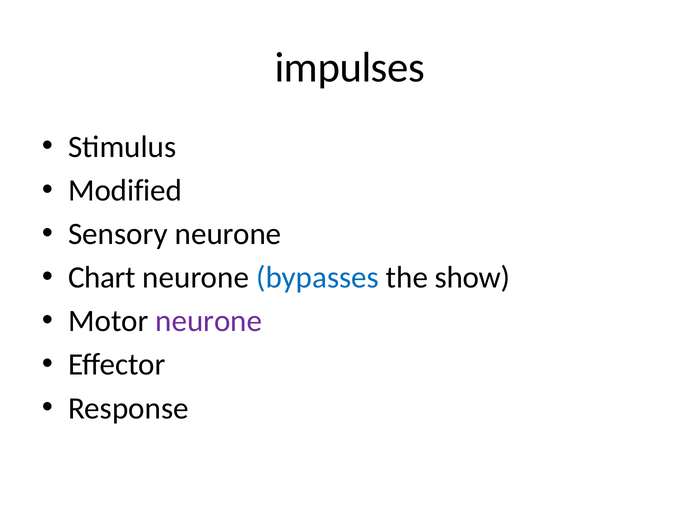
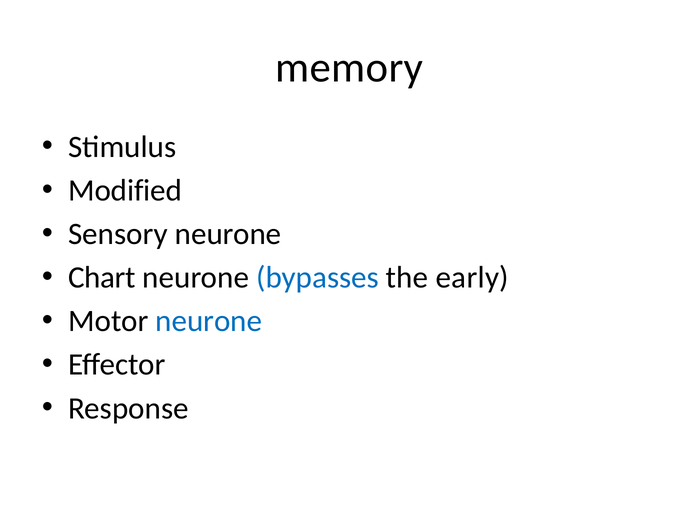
impulses: impulses -> memory
show: show -> early
neurone at (209, 321) colour: purple -> blue
